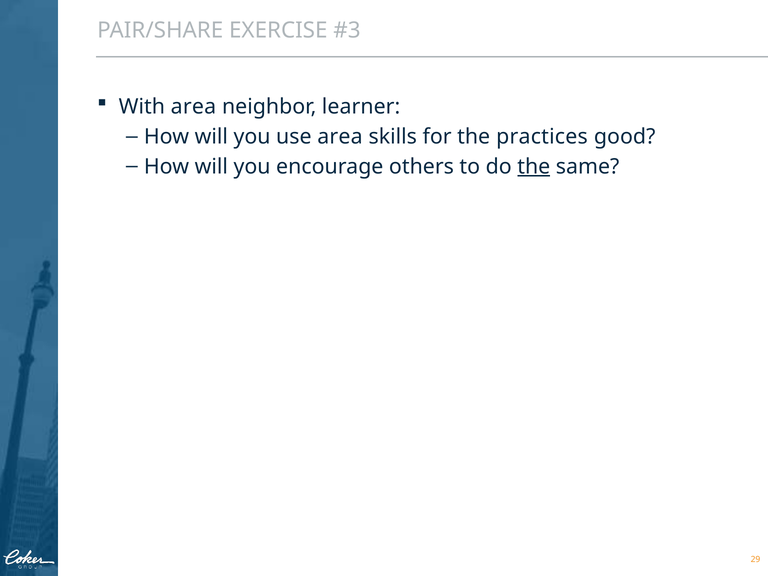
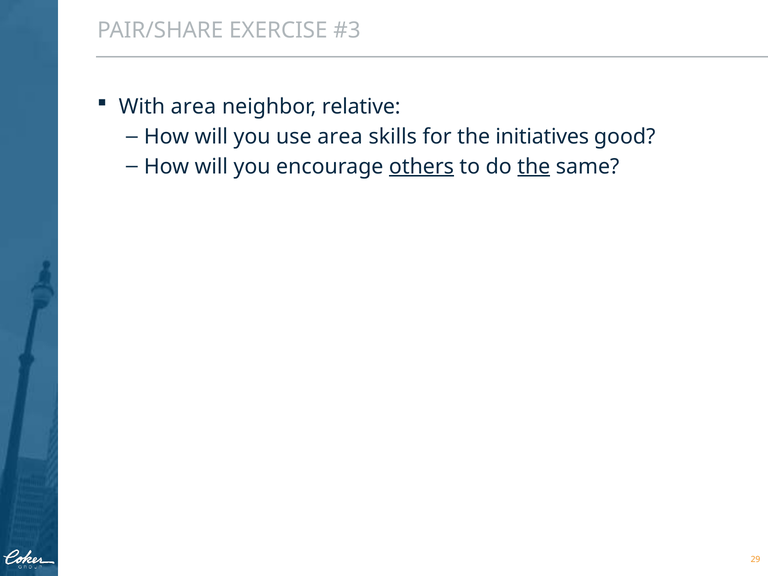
learner: learner -> relative
practices: practices -> initiatives
others underline: none -> present
